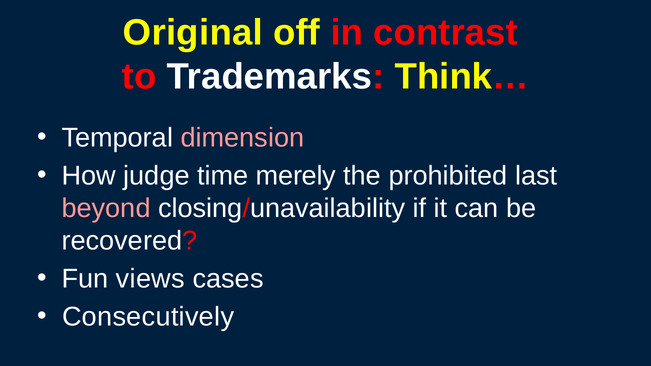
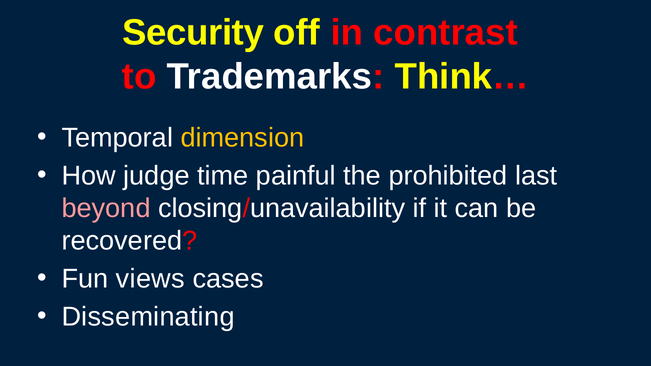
Original: Original -> Security
dimension colour: pink -> yellow
merely: merely -> painful
Consecutively: Consecutively -> Disseminating
